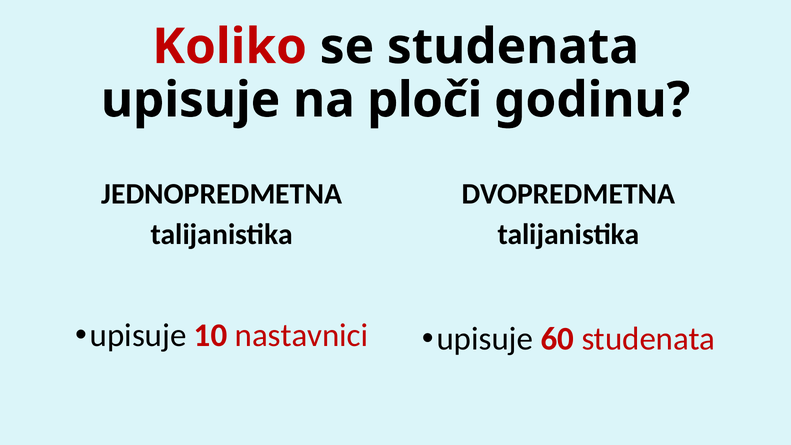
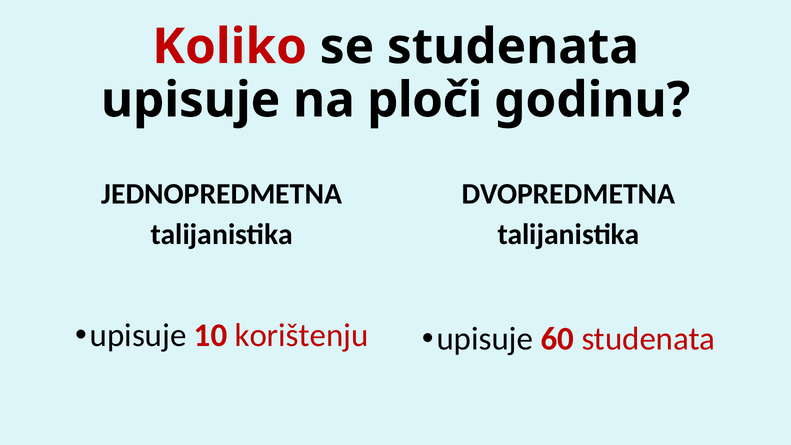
nastavnici: nastavnici -> korištenju
